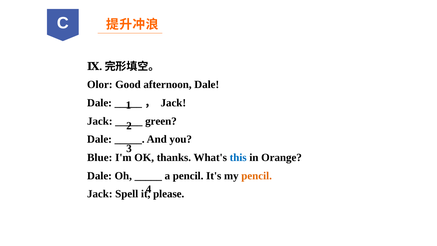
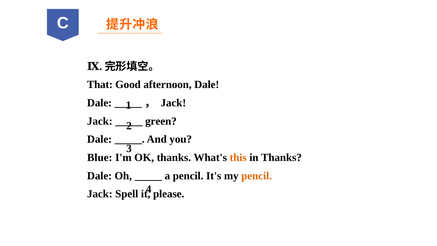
Olor: Olor -> That
this colour: blue -> orange
in Orange: Orange -> Thanks
